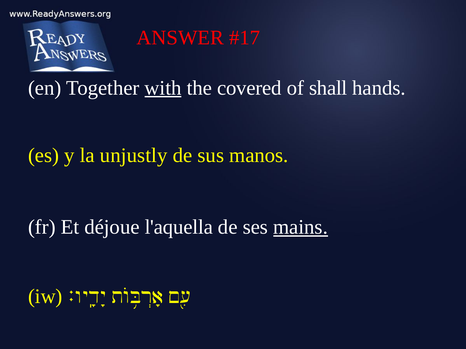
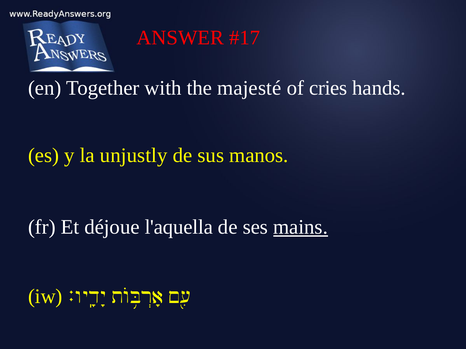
with underline: present -> none
covered: covered -> majesté
shall: shall -> cries
